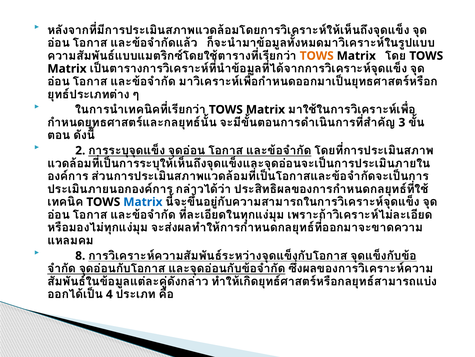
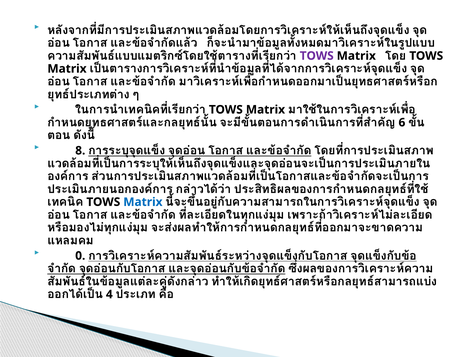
TOWS at (317, 56) colour: orange -> purple
3: 3 -> 6
2: 2 -> 8
8: 8 -> 0
